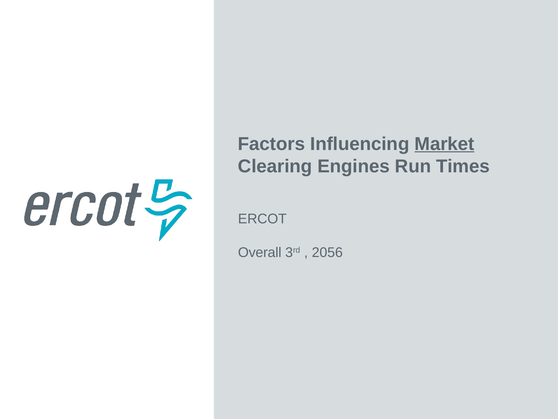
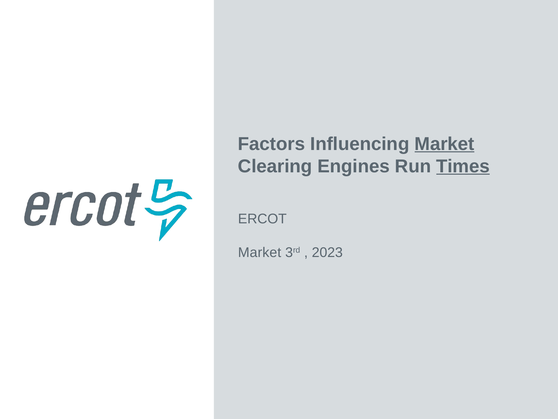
Times underline: none -> present
Overall at (260, 252): Overall -> Market
2056: 2056 -> 2023
